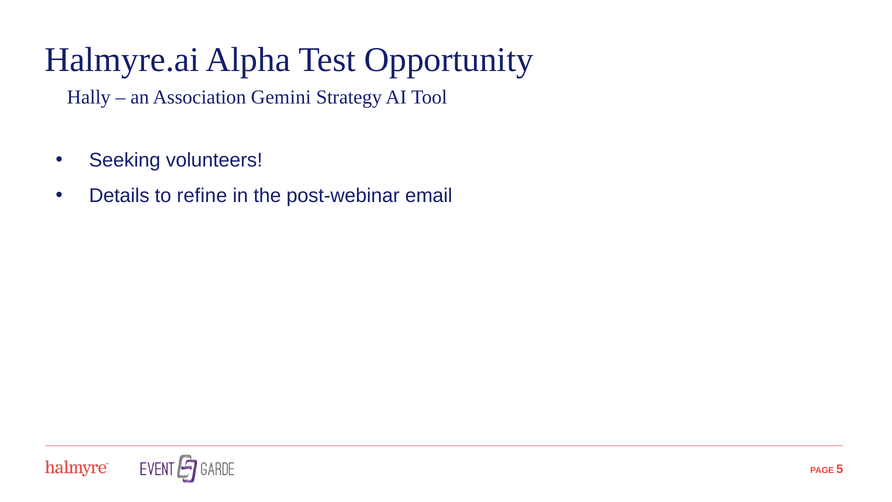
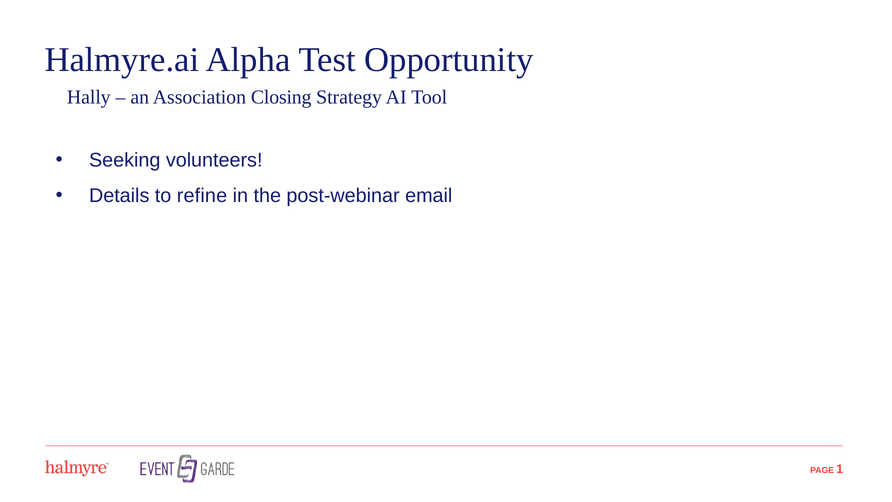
Gemini: Gemini -> Closing
5: 5 -> 1
